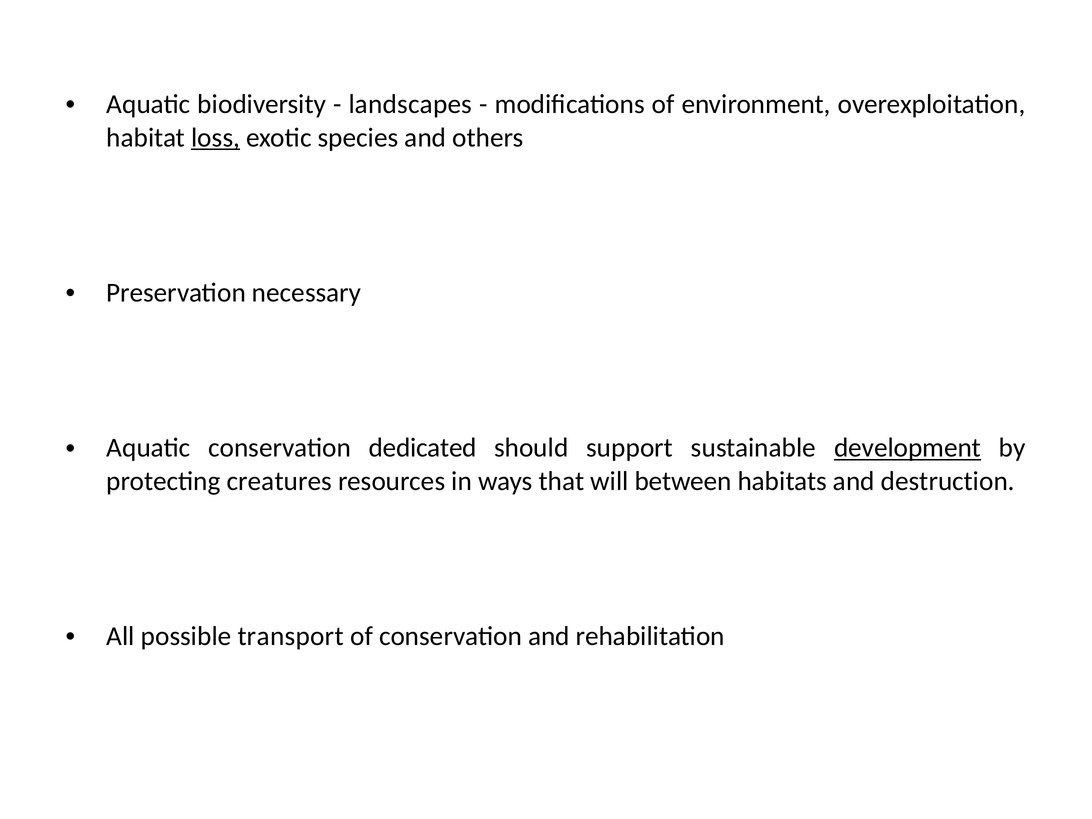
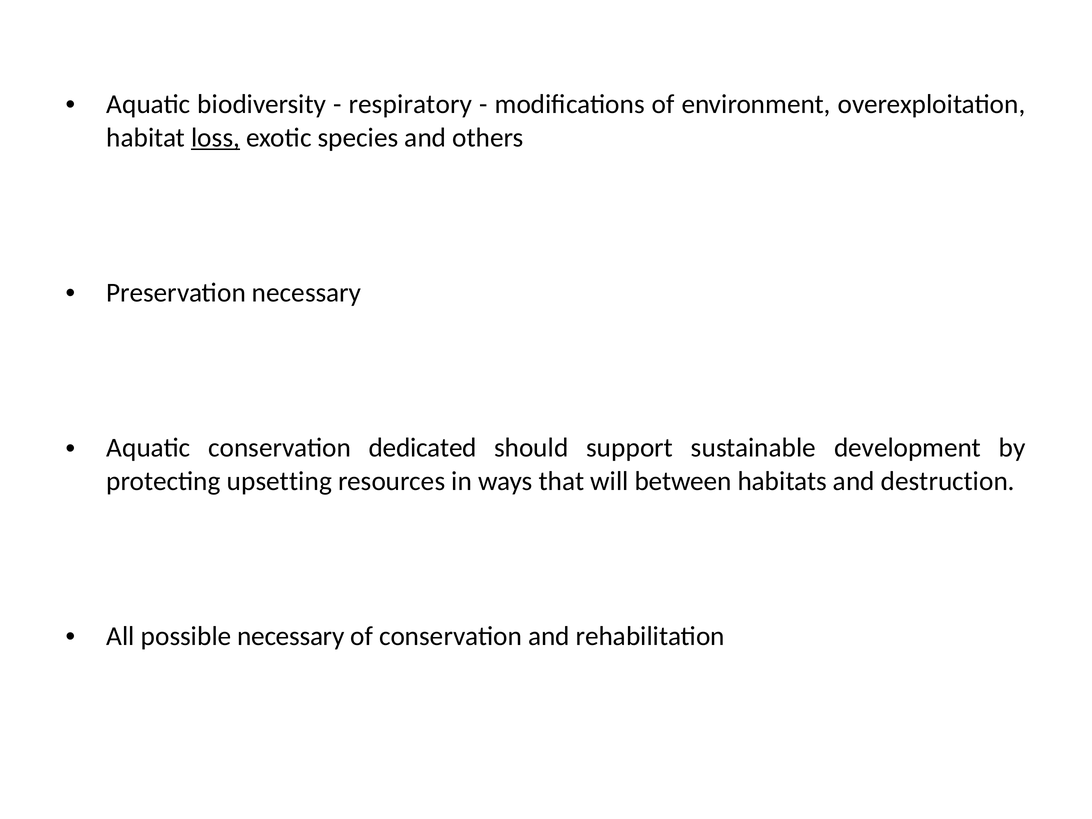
landscapes: landscapes -> respiratory
development underline: present -> none
creatures: creatures -> upsetting
possible transport: transport -> necessary
